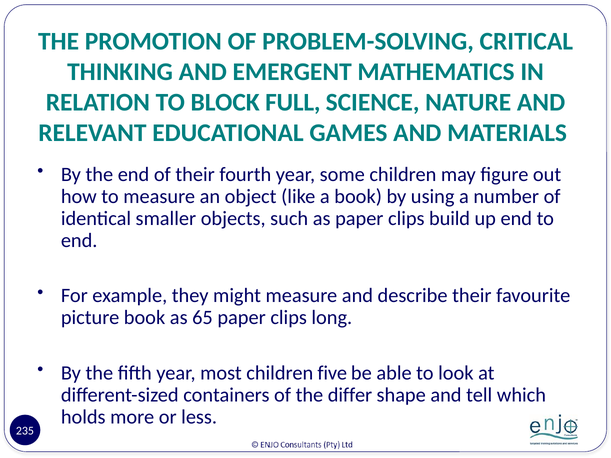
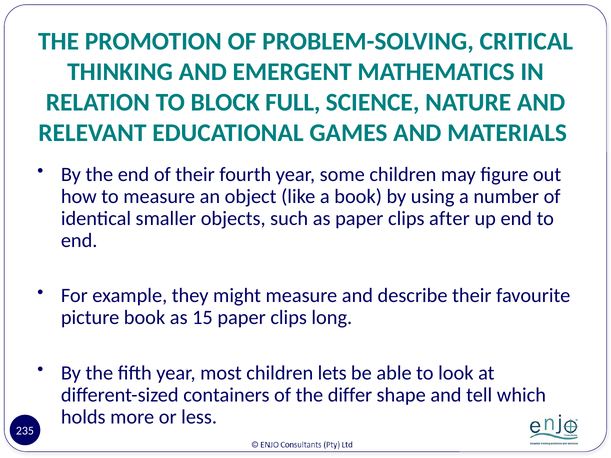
build: build -> after
65: 65 -> 15
five: five -> lets
